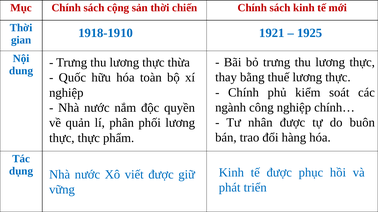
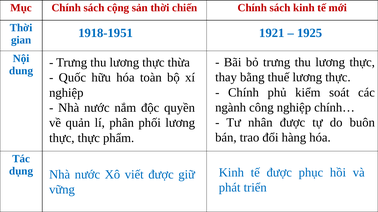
1918-1910: 1918-1910 -> 1918-1951
